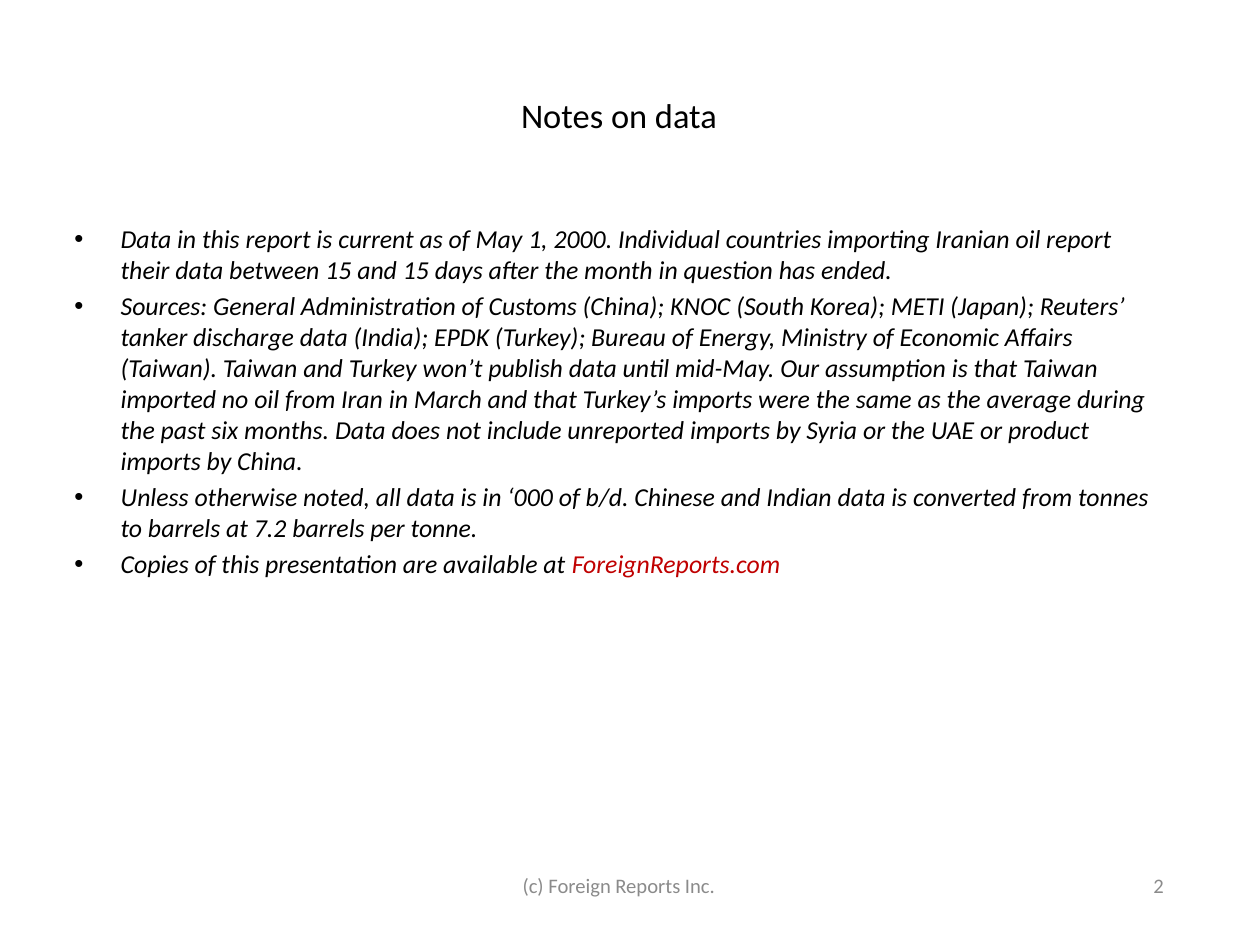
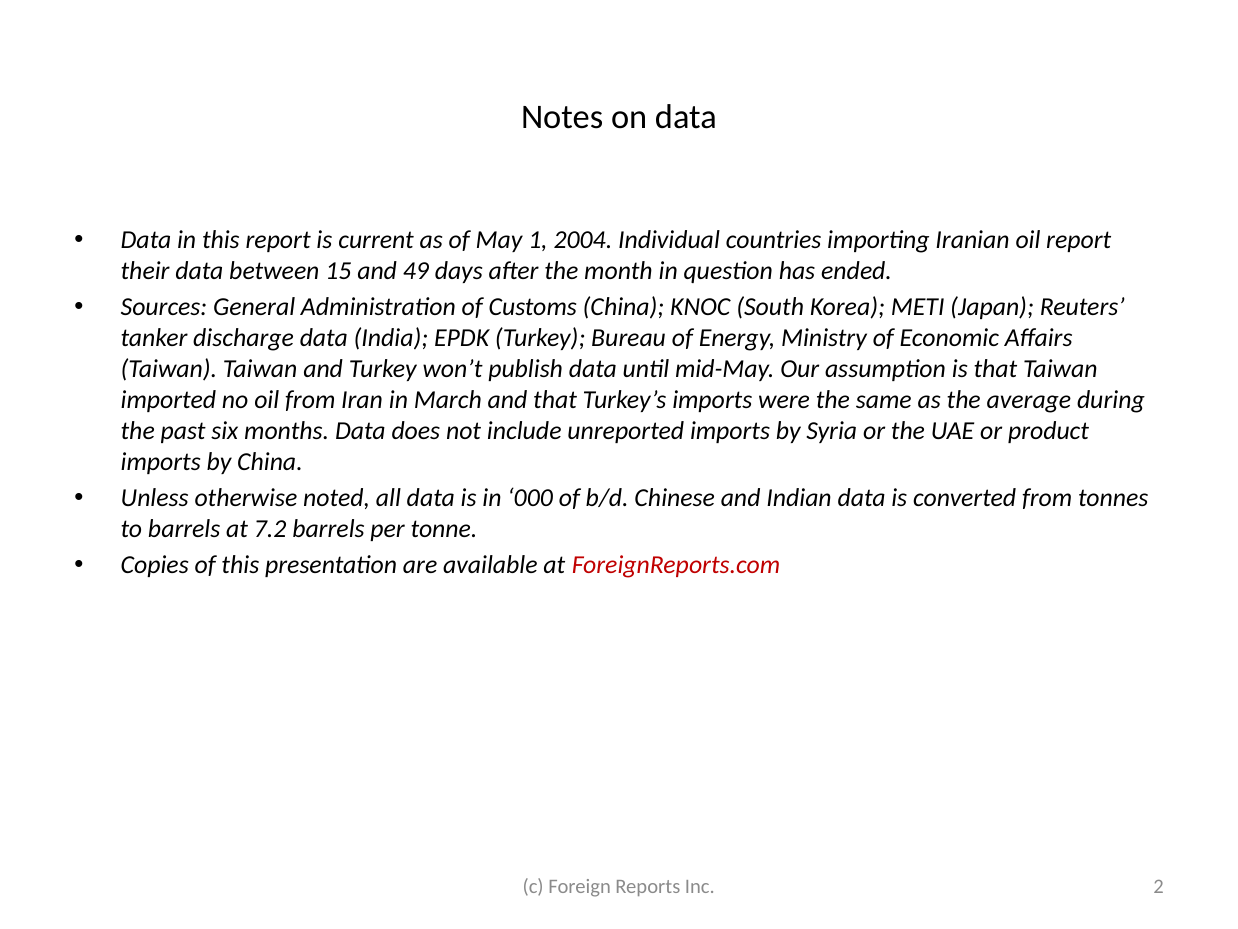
2000: 2000 -> 2004
and 15: 15 -> 49
